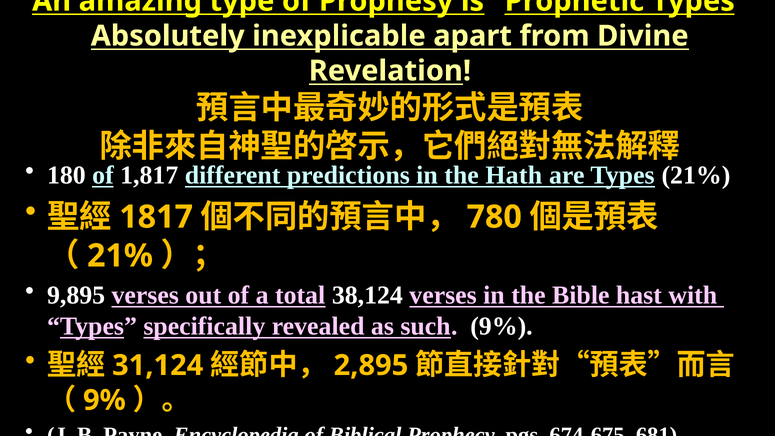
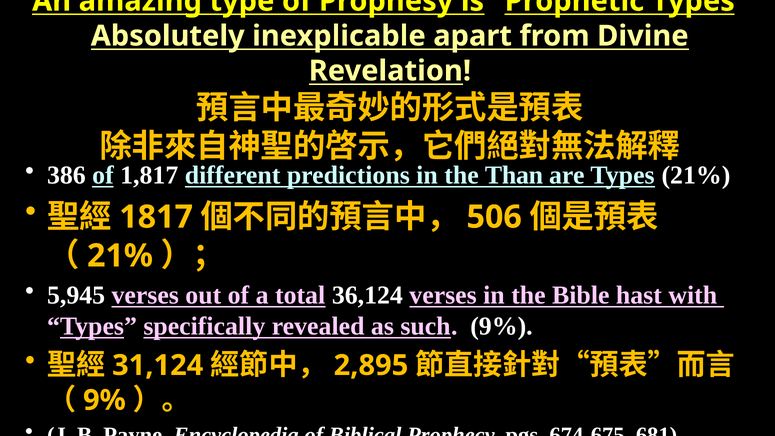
180: 180 -> 386
Hath: Hath -> Than
780: 780 -> 506
9,895: 9,895 -> 5,945
38,124: 38,124 -> 36,124
